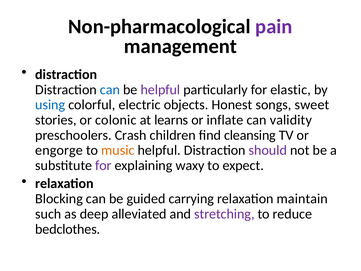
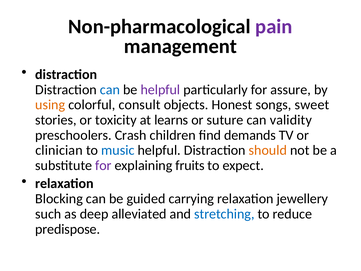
elastic: elastic -> assure
using colour: blue -> orange
electric: electric -> consult
colonic: colonic -> toxicity
inflate: inflate -> suture
cleansing: cleansing -> demands
engorge: engorge -> clinician
music colour: orange -> blue
should colour: purple -> orange
waxy: waxy -> fruits
maintain: maintain -> jewellery
stretching colour: purple -> blue
bedclothes: bedclothes -> predispose
